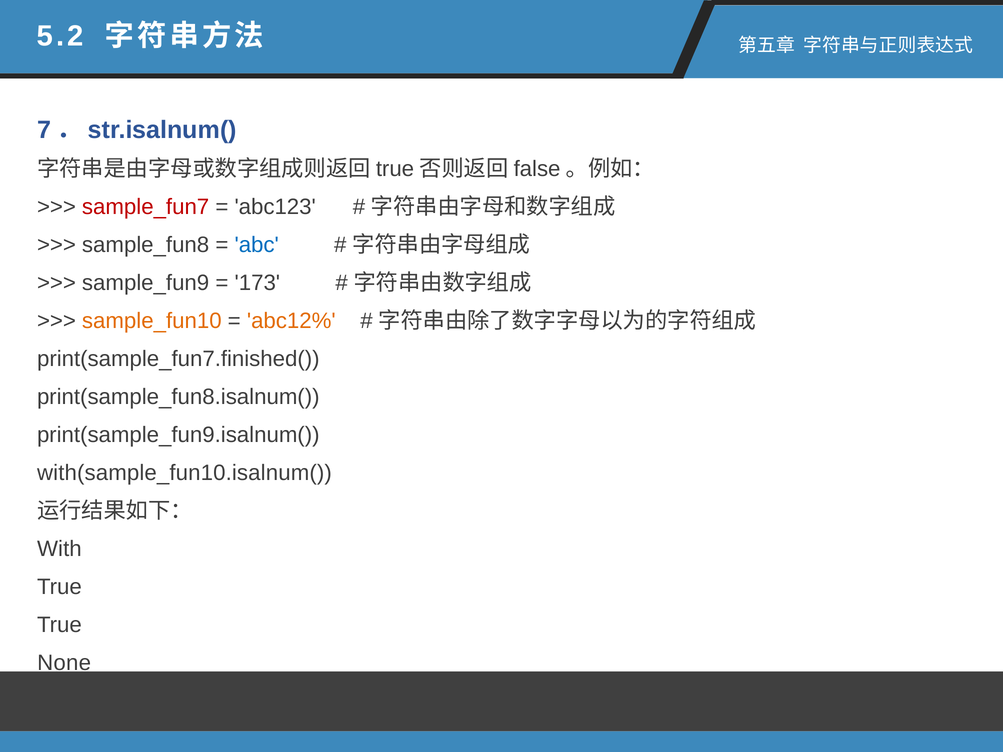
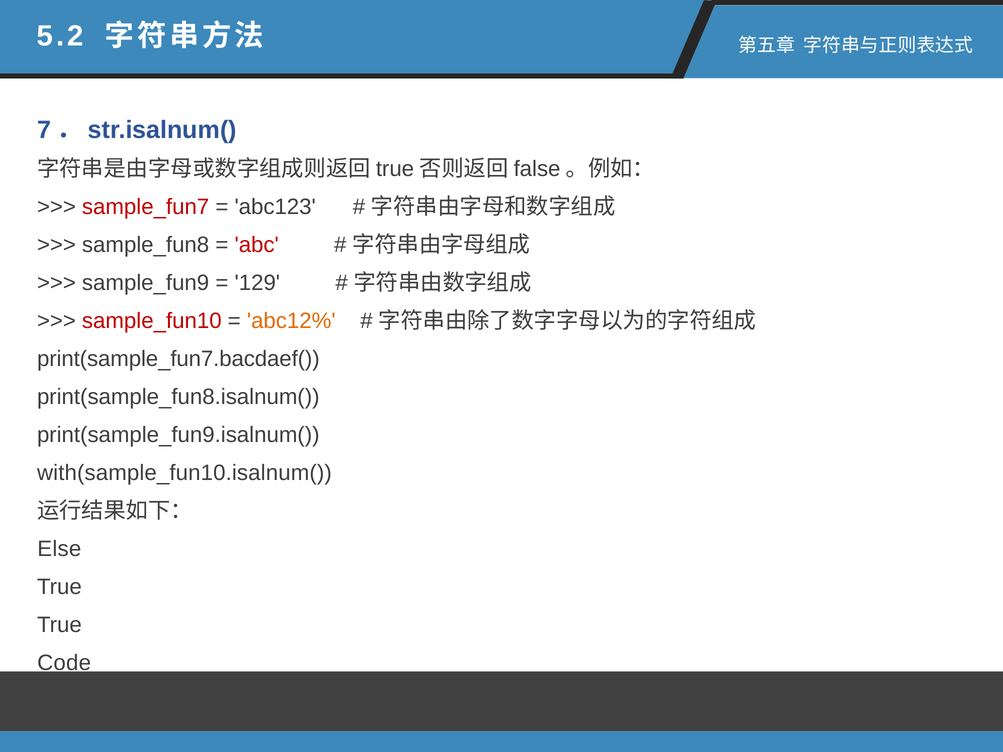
abc colour: blue -> red
173: 173 -> 129
sample_fun10 colour: orange -> red
print(sample_fun7.finished(: print(sample_fun7.finished( -> print(sample_fun7.bacdaef(
With: With -> Else
None: None -> Code
